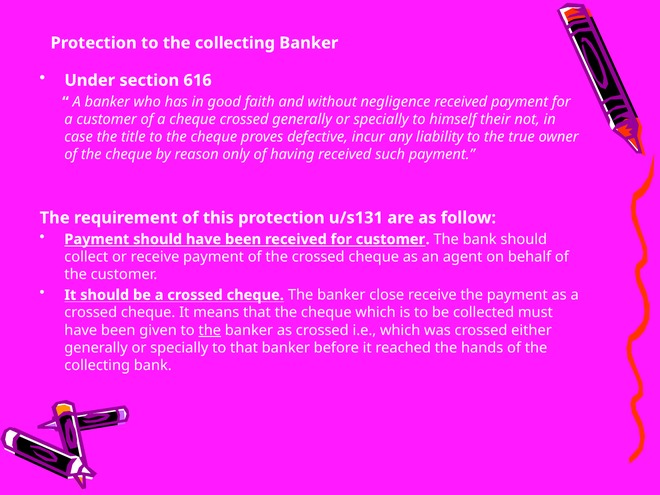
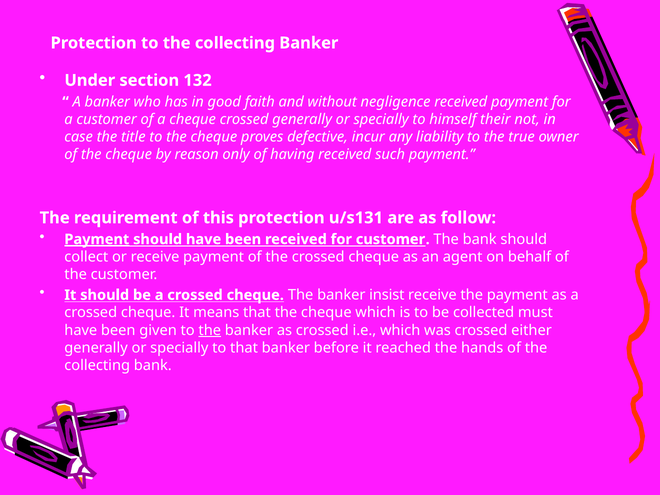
616: 616 -> 132
Payment at (97, 239) underline: none -> present
close: close -> insist
